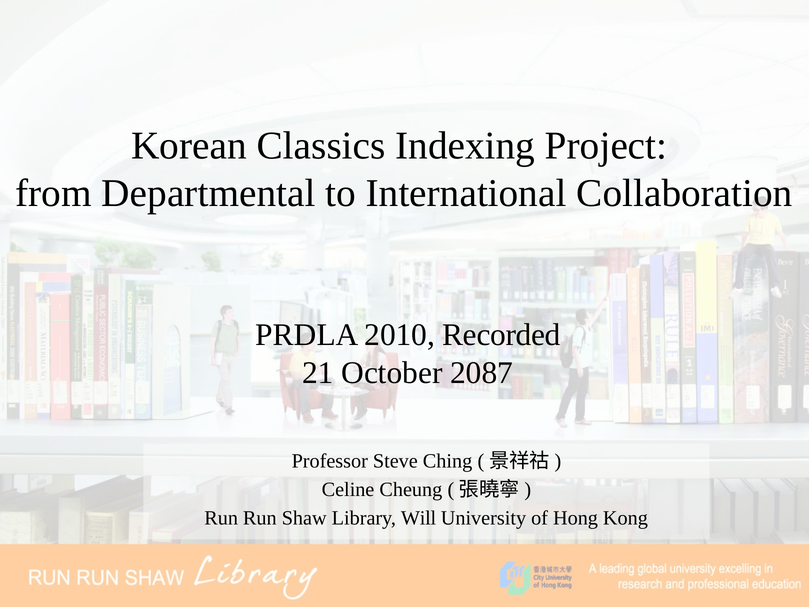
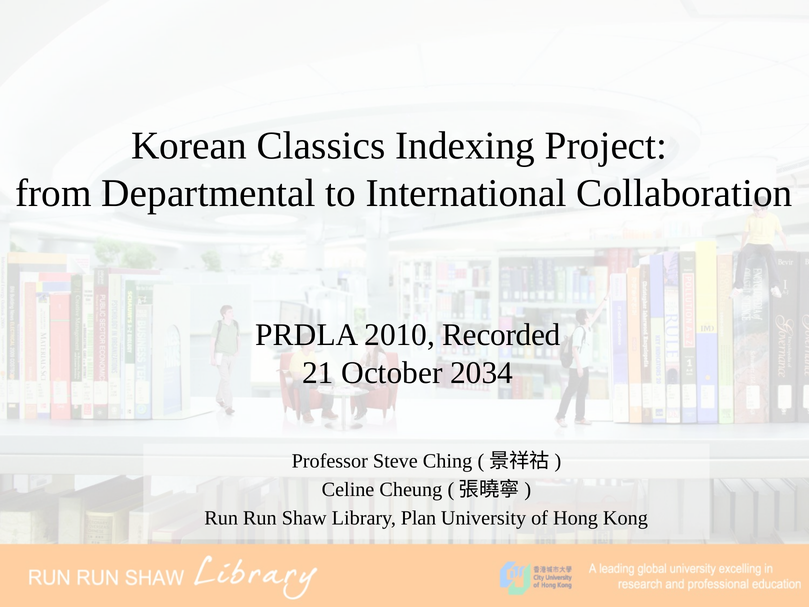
2087: 2087 -> 2034
Will: Will -> Plan
